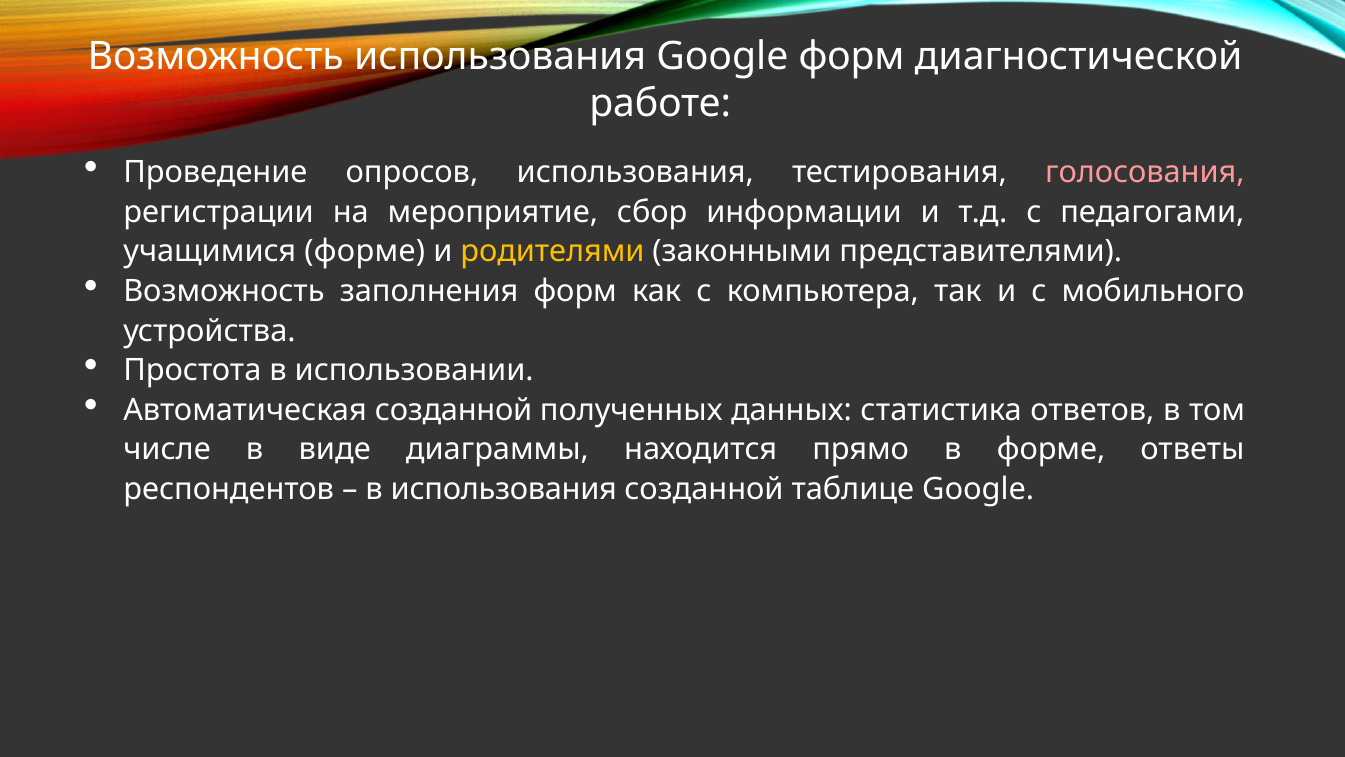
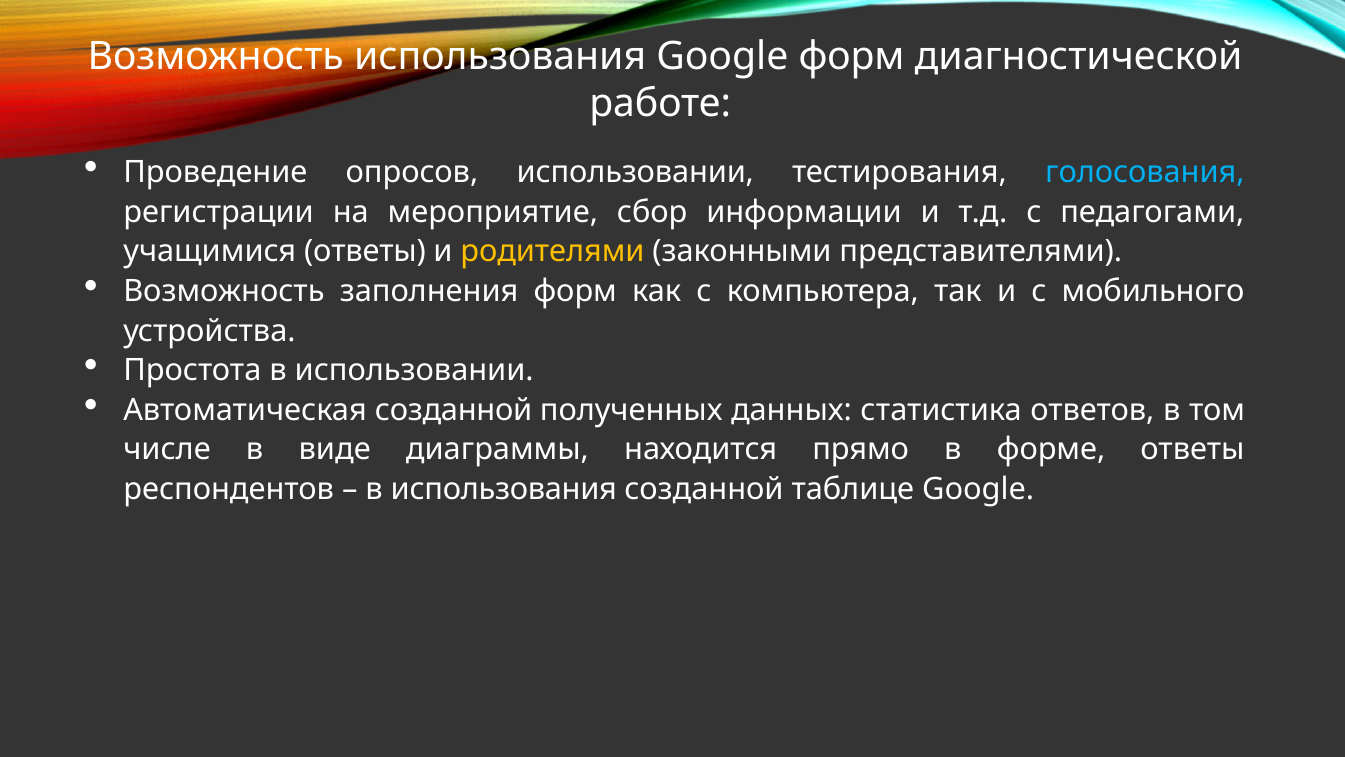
опросов использования: использования -> использовании
голосования colour: pink -> light blue
учащимися форме: форме -> ответы
